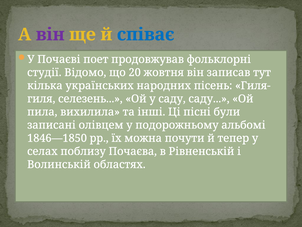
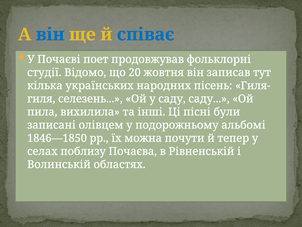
він at (50, 34) colour: purple -> blue
